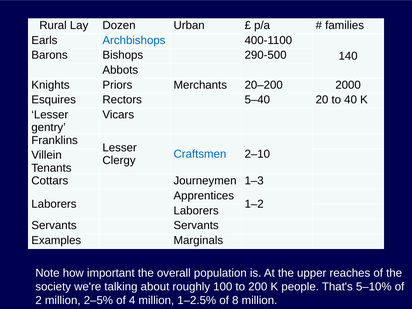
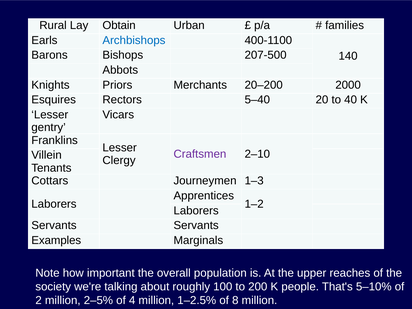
Dozen: Dozen -> Obtain
290-500: 290-500 -> 207-500
Craftsmen colour: blue -> purple
